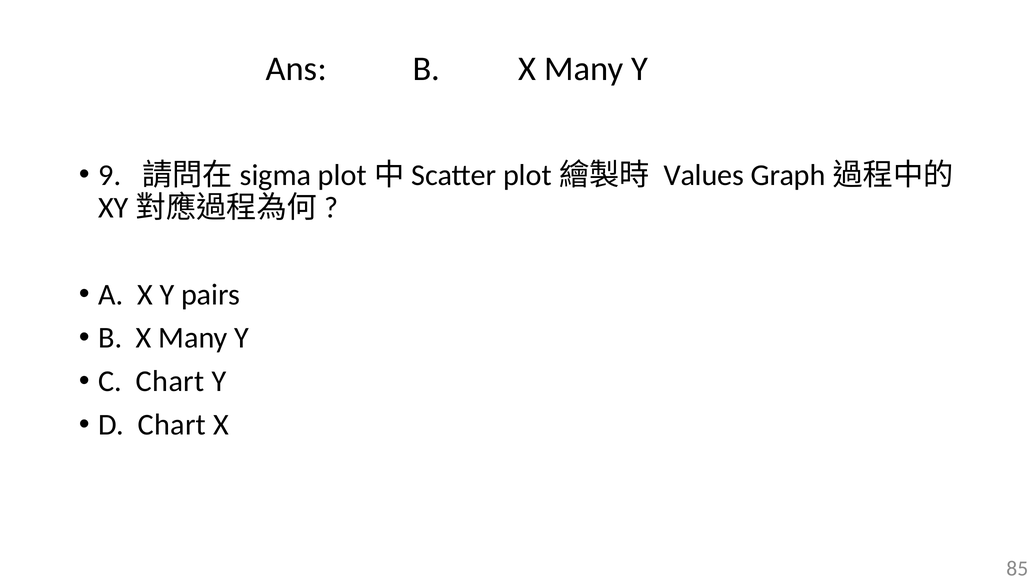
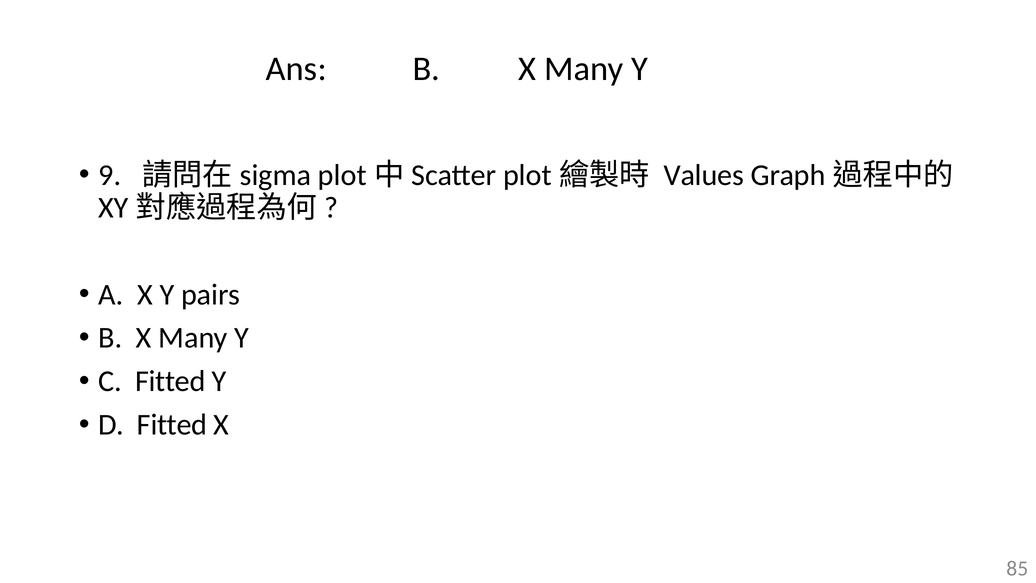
C Chart: Chart -> Fitted
D Chart: Chart -> Fitted
